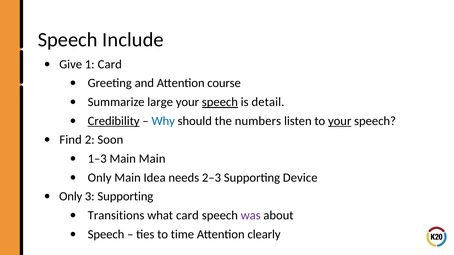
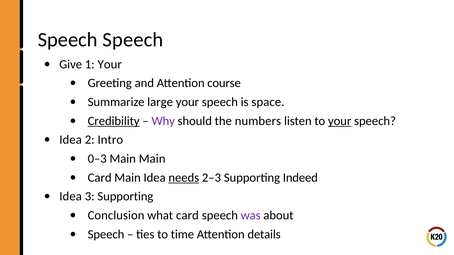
Speech Include: Include -> Speech
1 Card: Card -> Your
speech at (220, 102) underline: present -> none
detail: detail -> space
Why colour: blue -> purple
Find at (71, 140): Find -> Idea
Soon: Soon -> Intro
1–3: 1–3 -> 0–3
Only at (100, 178): Only -> Card
needs underline: none -> present
Device: Device -> Indeed
Only at (71, 197): Only -> Idea
Transitions: Transitions -> Conclusion
clearly: clearly -> details
